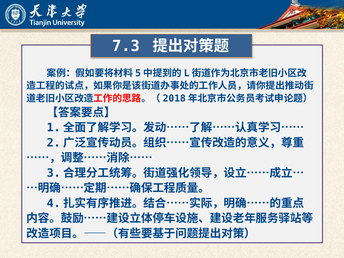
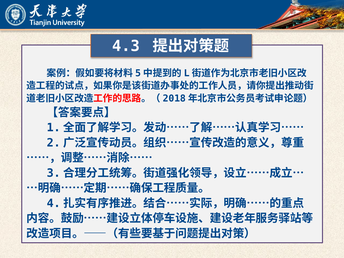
7.3: 7.3 -> 4.3
